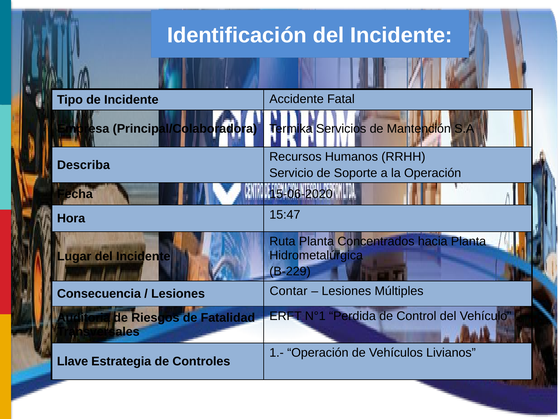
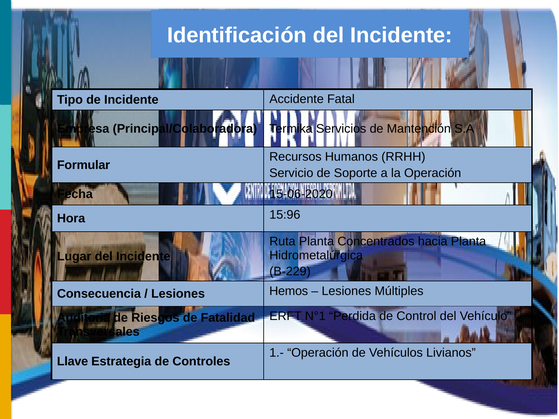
Describa: Describa -> Formular
15:47: 15:47 -> 15:96
Contar: Contar -> Hemos
